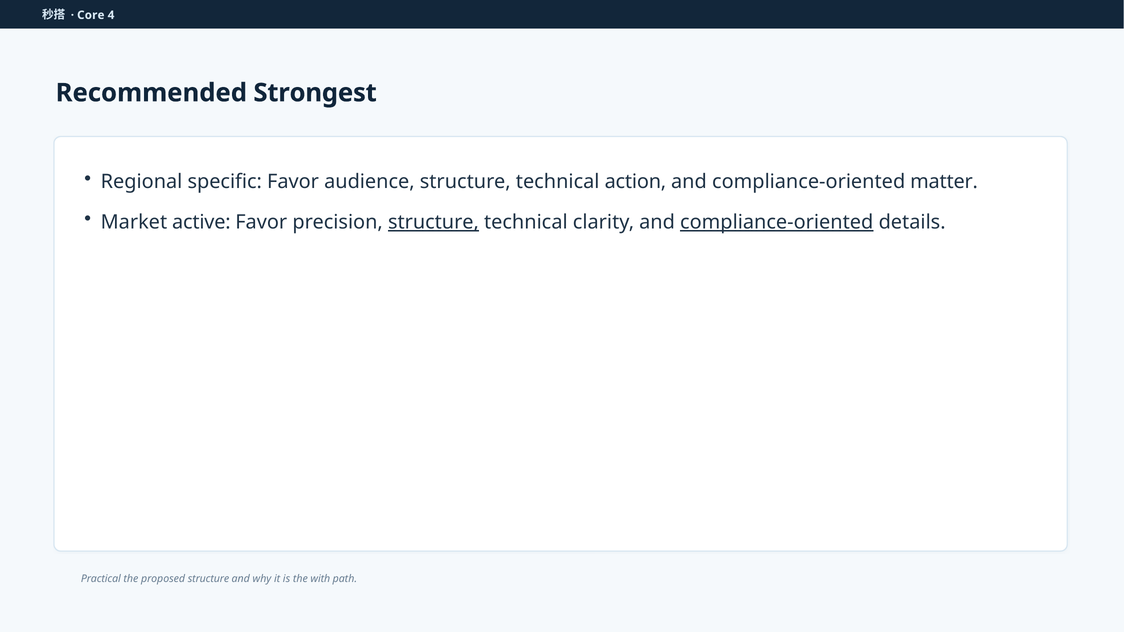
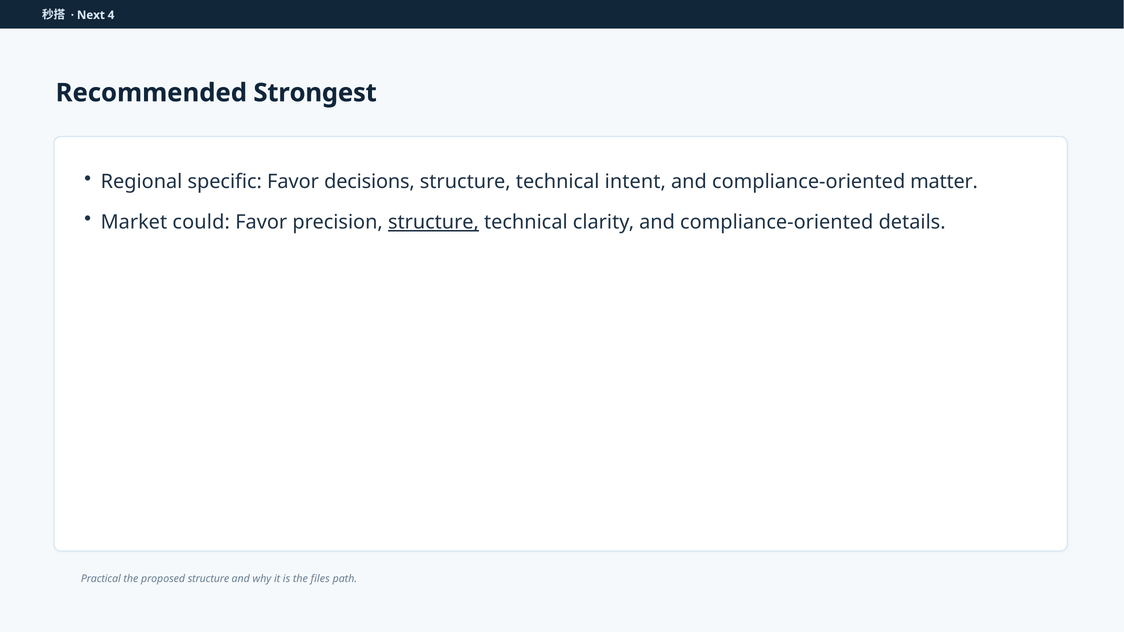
Core: Core -> Next
audience: audience -> decisions
action: action -> intent
active: active -> could
compliance-oriented at (777, 222) underline: present -> none
with: with -> files
